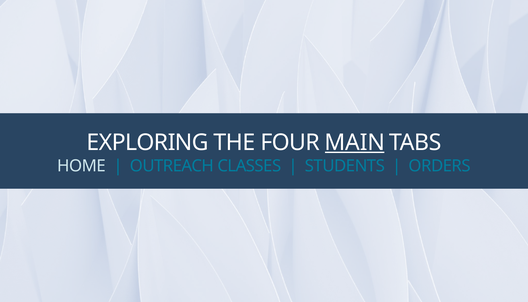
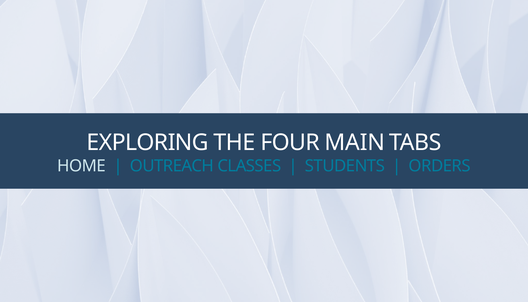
MAIN underline: present -> none
